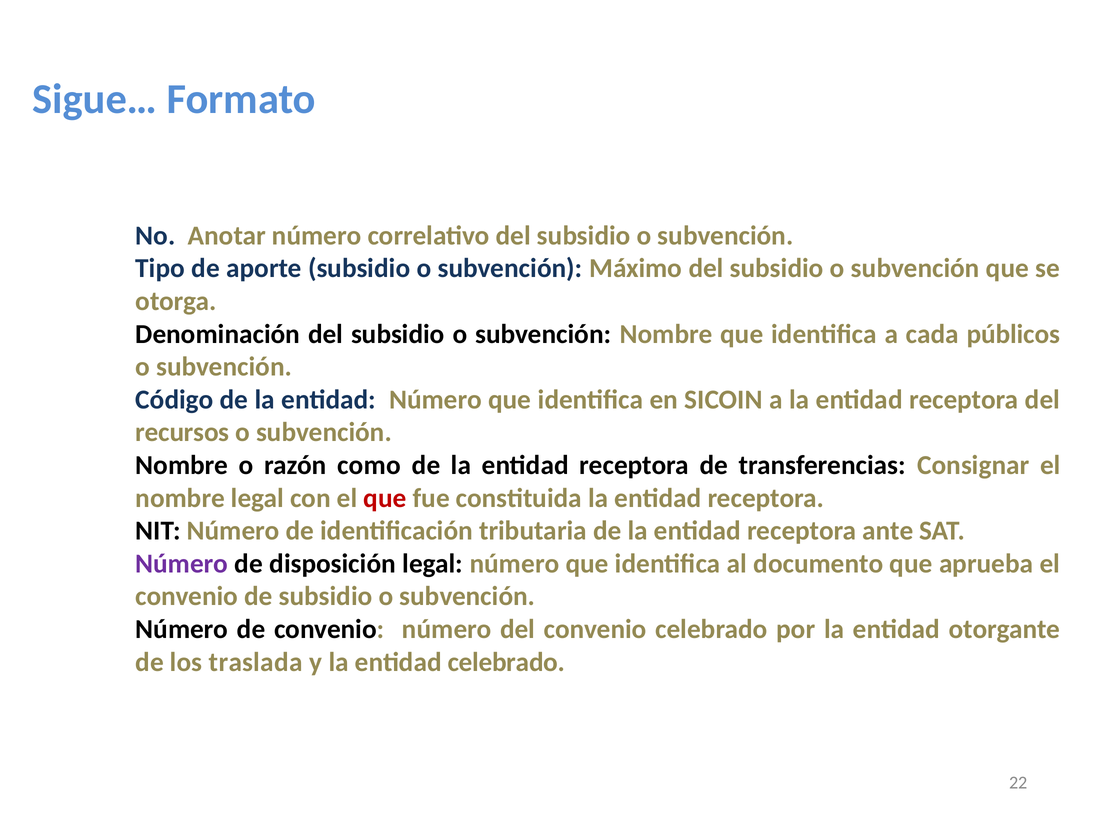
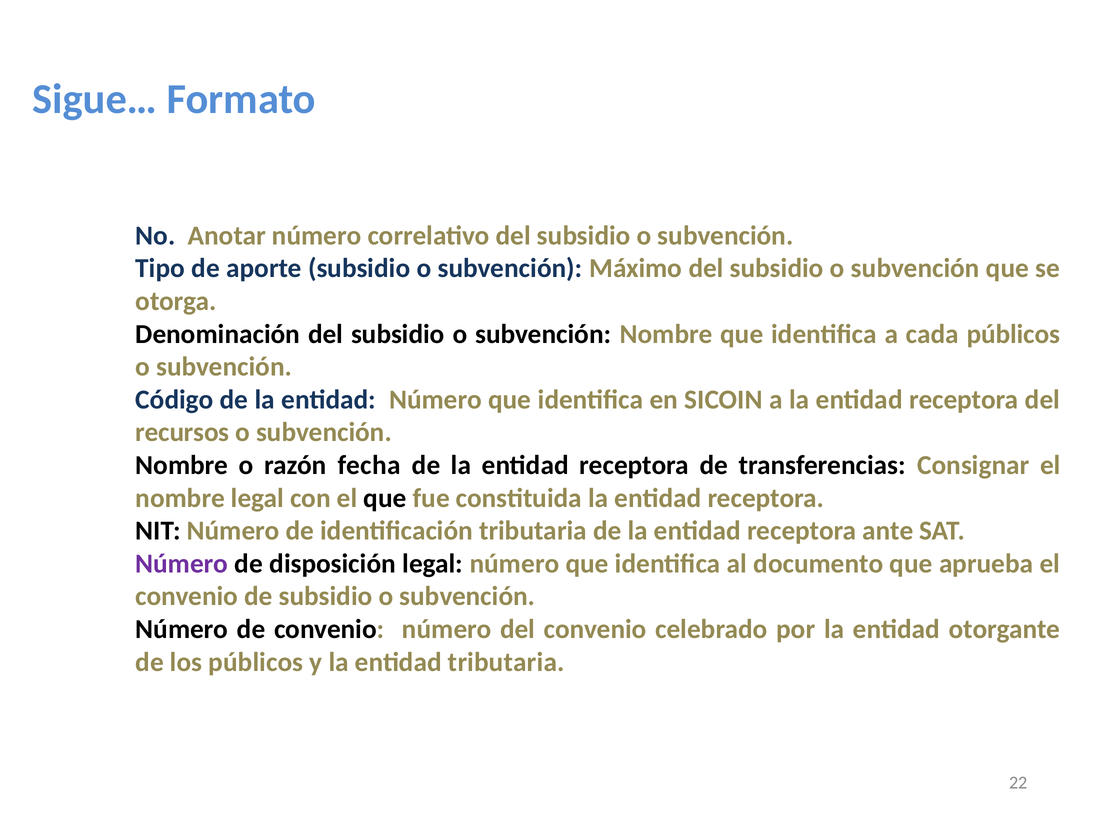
como: como -> fecha
que at (385, 498) colour: red -> black
los traslada: traslada -> públicos
entidad celebrado: celebrado -> tributaria
